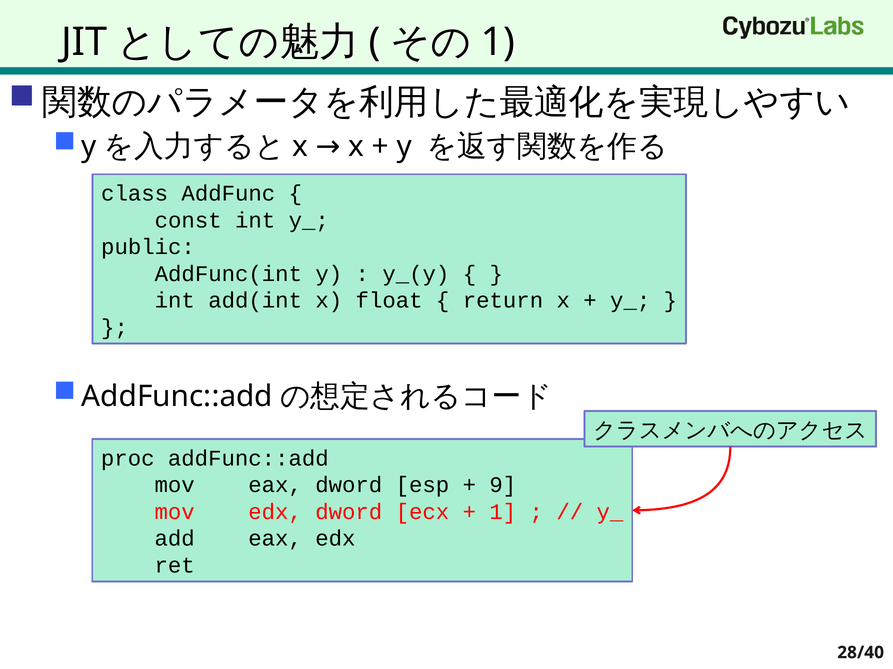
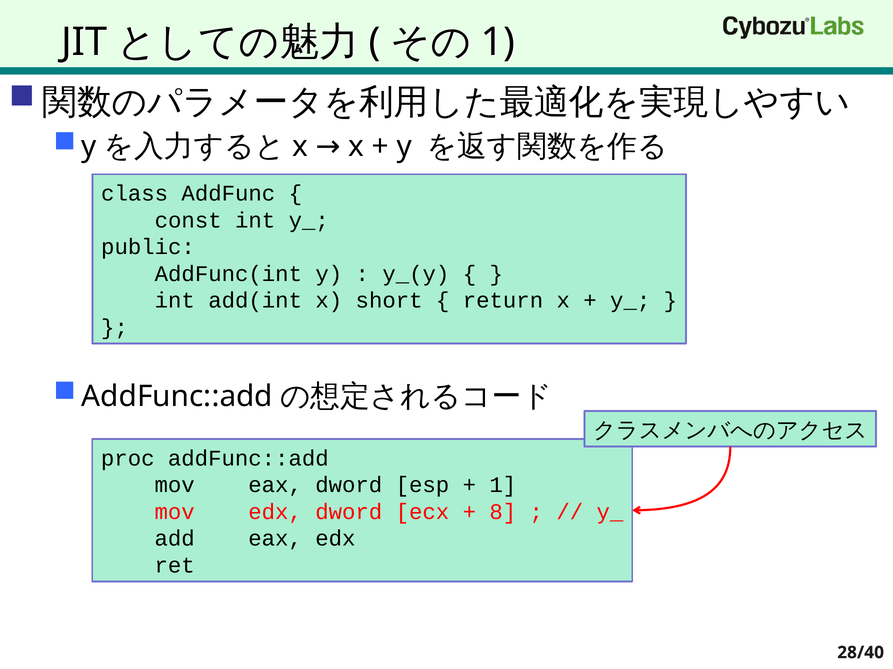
float: float -> short
9 at (503, 486): 9 -> 1
1 at (503, 512): 1 -> 8
